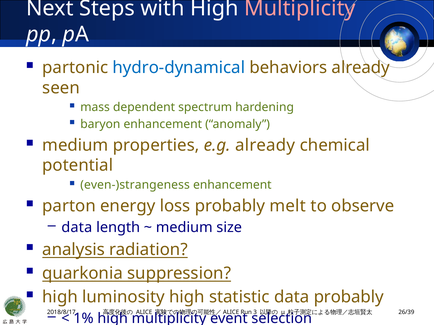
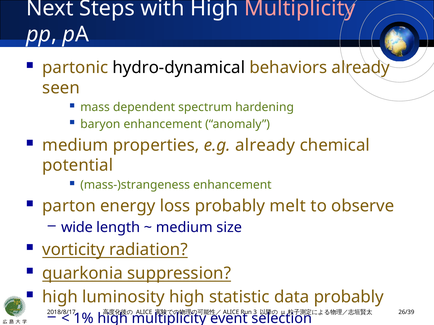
hydro-dynamical colour: blue -> black
even-)strangeness: even-)strangeness -> mass-)strangeness
data at (77, 228): data -> wide
analysis: analysis -> vorticity
